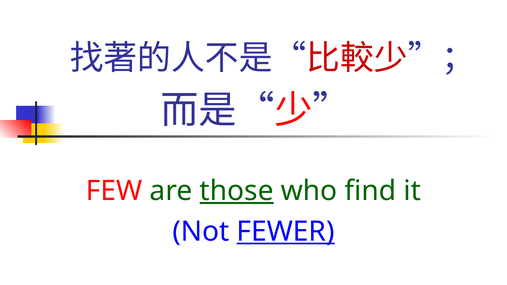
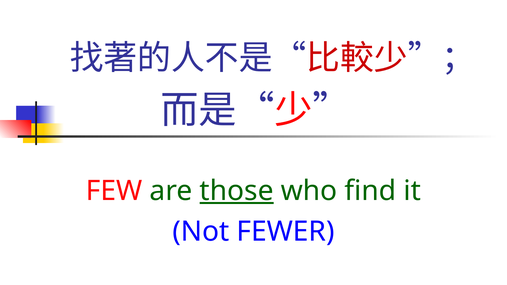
FEWER underline: present -> none
